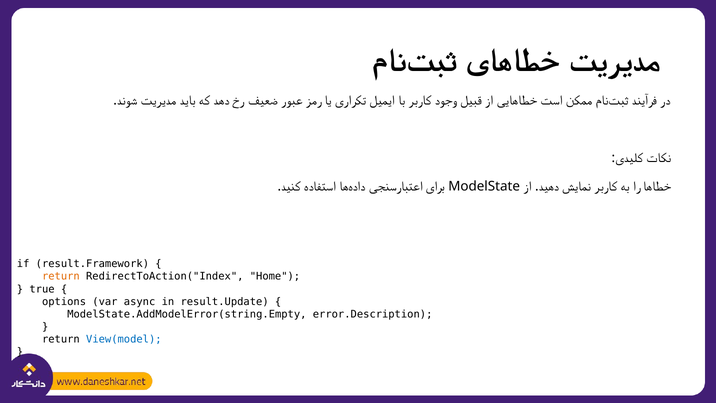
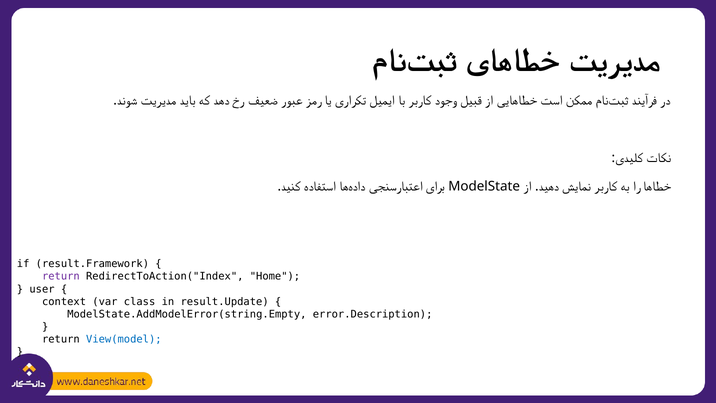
return at (61, 276) colour: orange -> purple
true: true -> user
options: options -> context
async: async -> class
